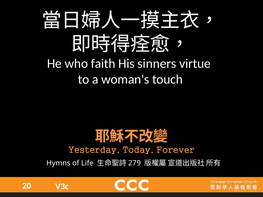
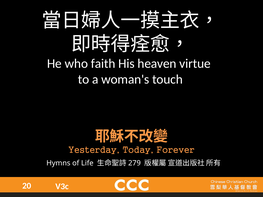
sinners: sinners -> heaven
